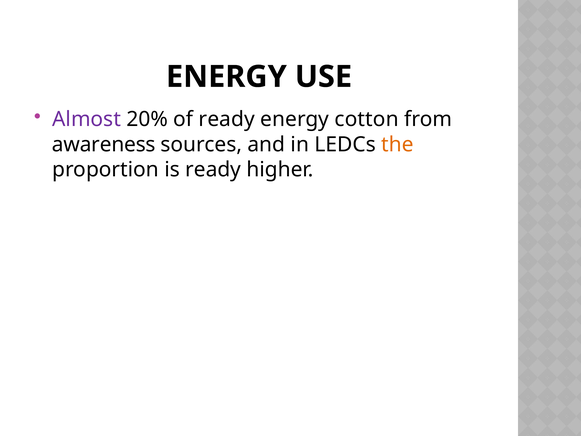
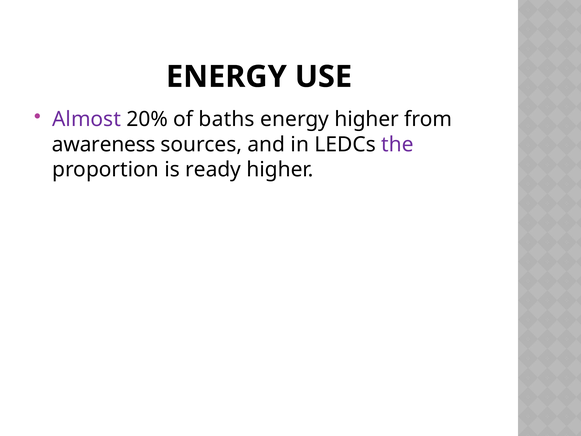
of ready: ready -> baths
energy cotton: cotton -> higher
the colour: orange -> purple
